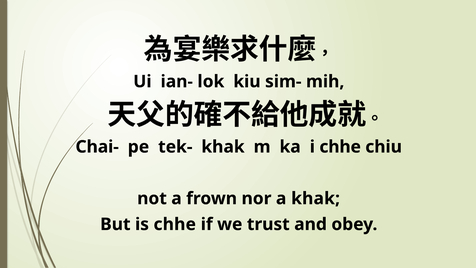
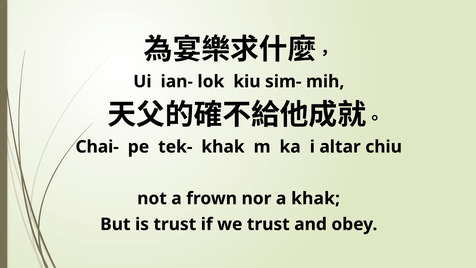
i chhe: chhe -> altar
is chhe: chhe -> trust
